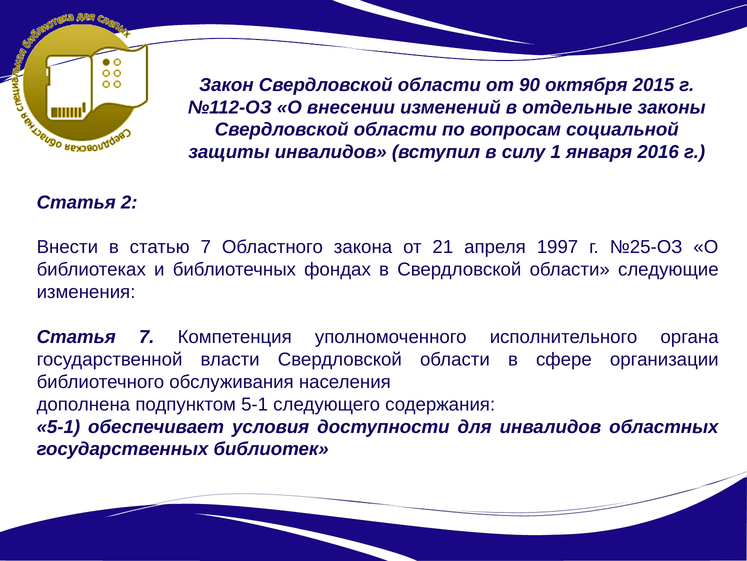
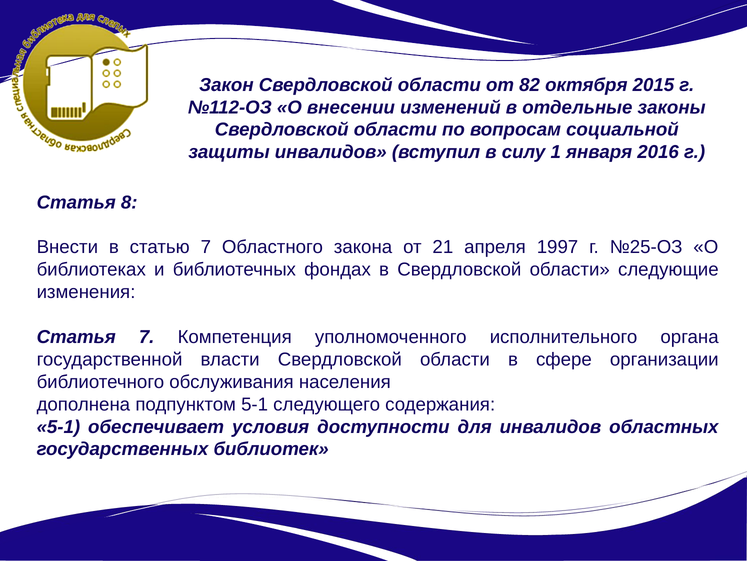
90: 90 -> 82
2: 2 -> 8
